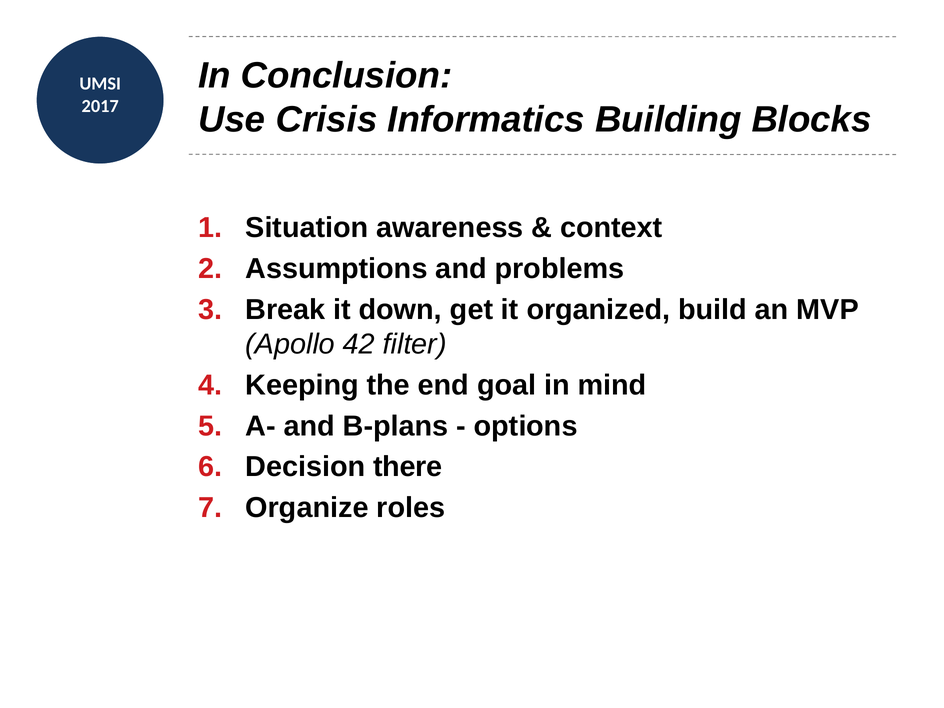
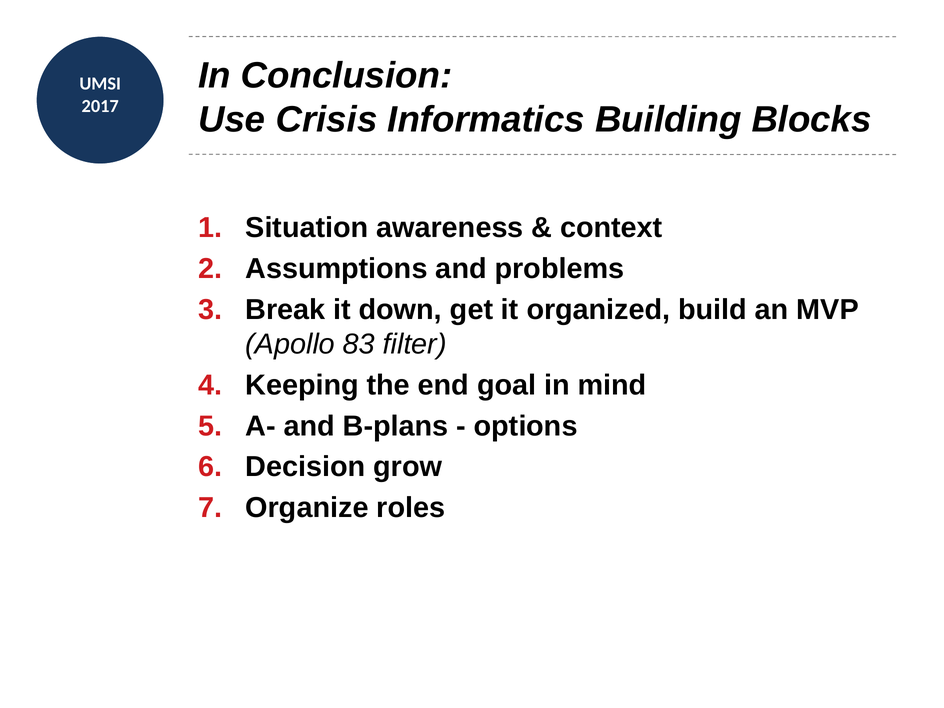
42: 42 -> 83
there: there -> grow
